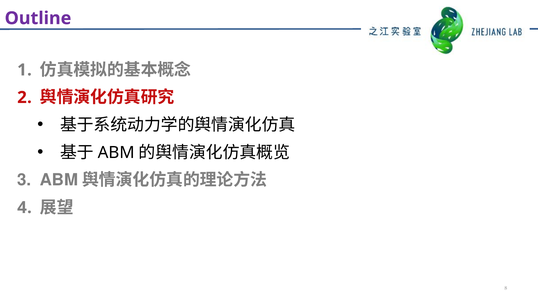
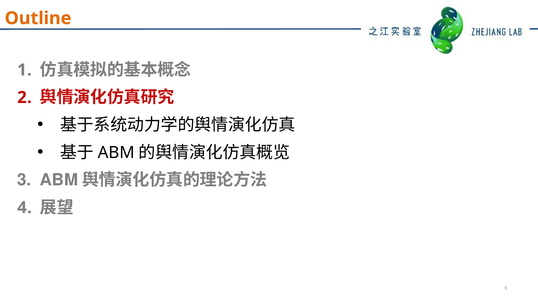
Outline colour: purple -> orange
